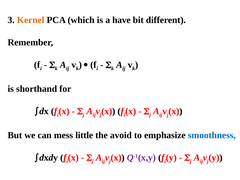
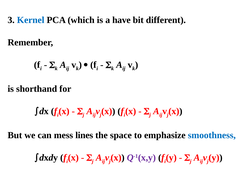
Kernel colour: orange -> blue
little: little -> lines
avoid: avoid -> space
